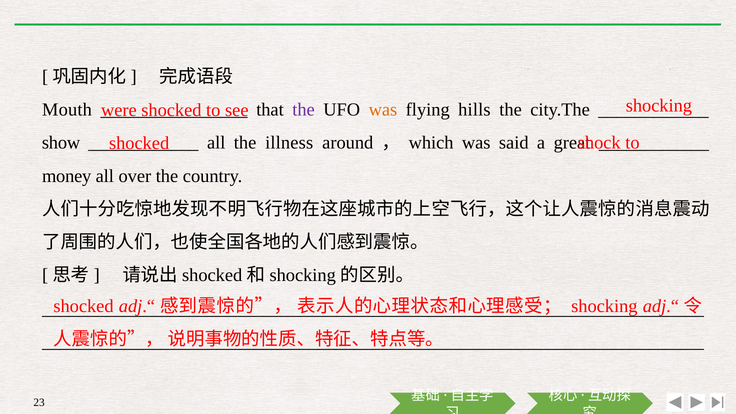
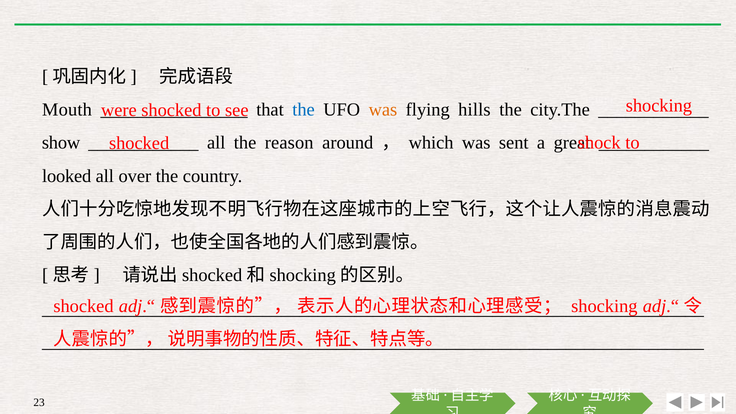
the at (304, 110) colour: purple -> blue
illness: illness -> reason
said: said -> sent
money: money -> looked
